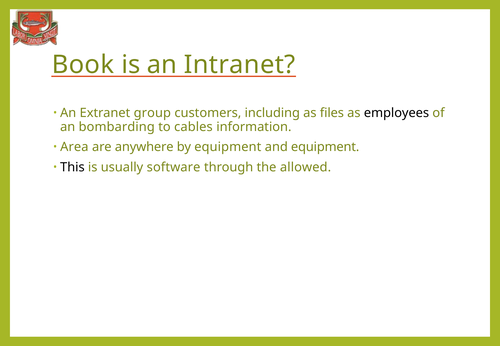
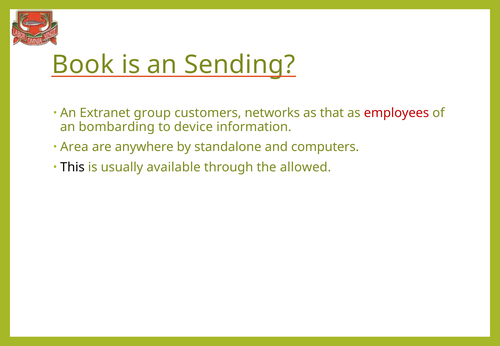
Intranet: Intranet -> Sending
including: including -> networks
files: files -> that
employees colour: black -> red
cables: cables -> device
by equipment: equipment -> standalone
and equipment: equipment -> computers
software: software -> available
